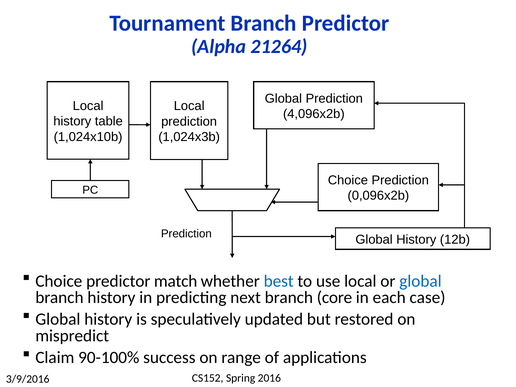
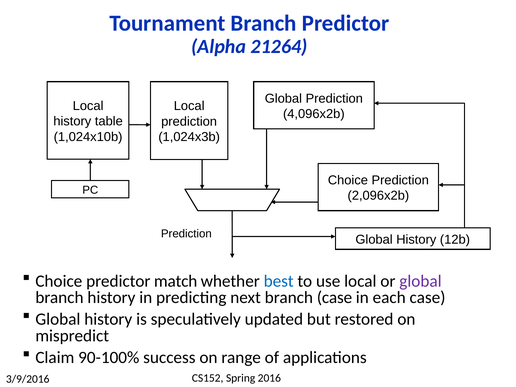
0,096x2b: 0,096x2b -> 2,096x2b
global at (420, 281) colour: blue -> purple
branch core: core -> case
